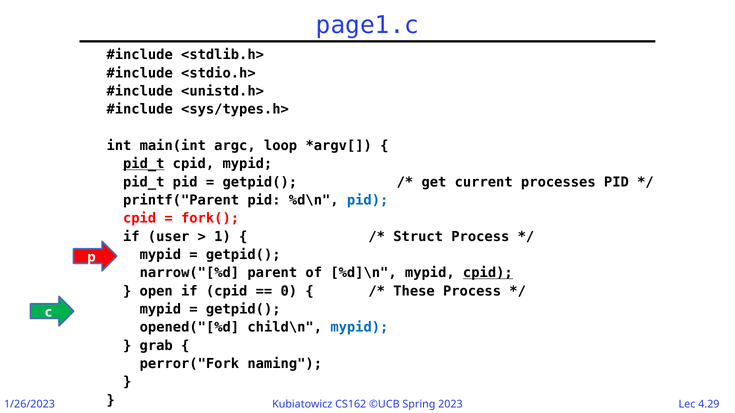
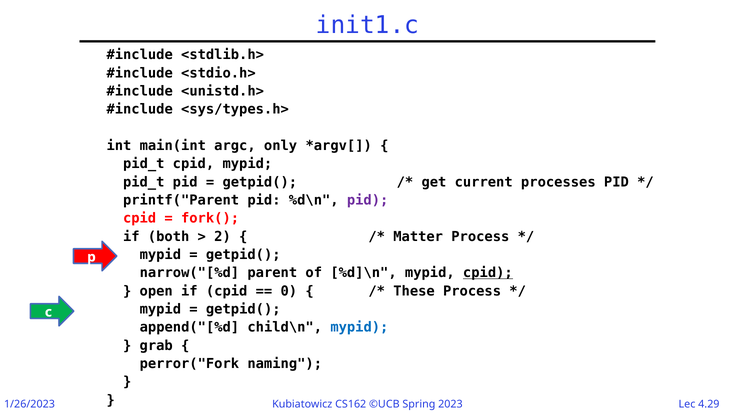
page1.c: page1.c -> init1.c
loop: loop -> only
pid_t at (144, 164) underline: present -> none
pid at (368, 200) colour: blue -> purple
user: user -> both
1: 1 -> 2
Struct: Struct -> Matter
opened("[%d: opened("[%d -> append("[%d
